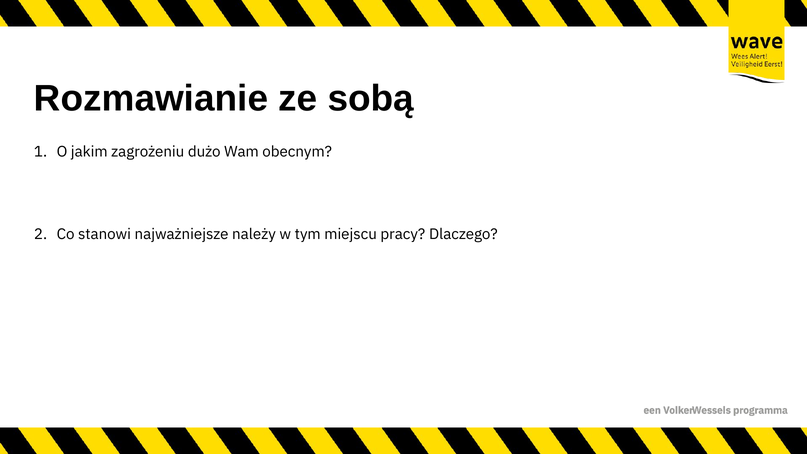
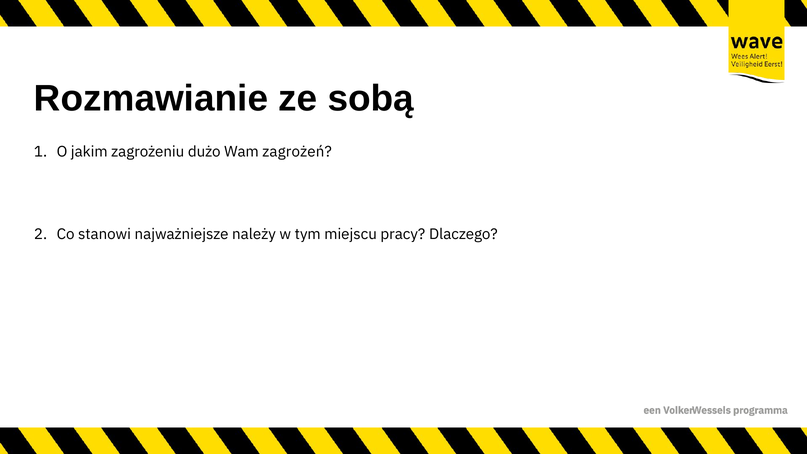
obecnym: obecnym -> zagrożeń
